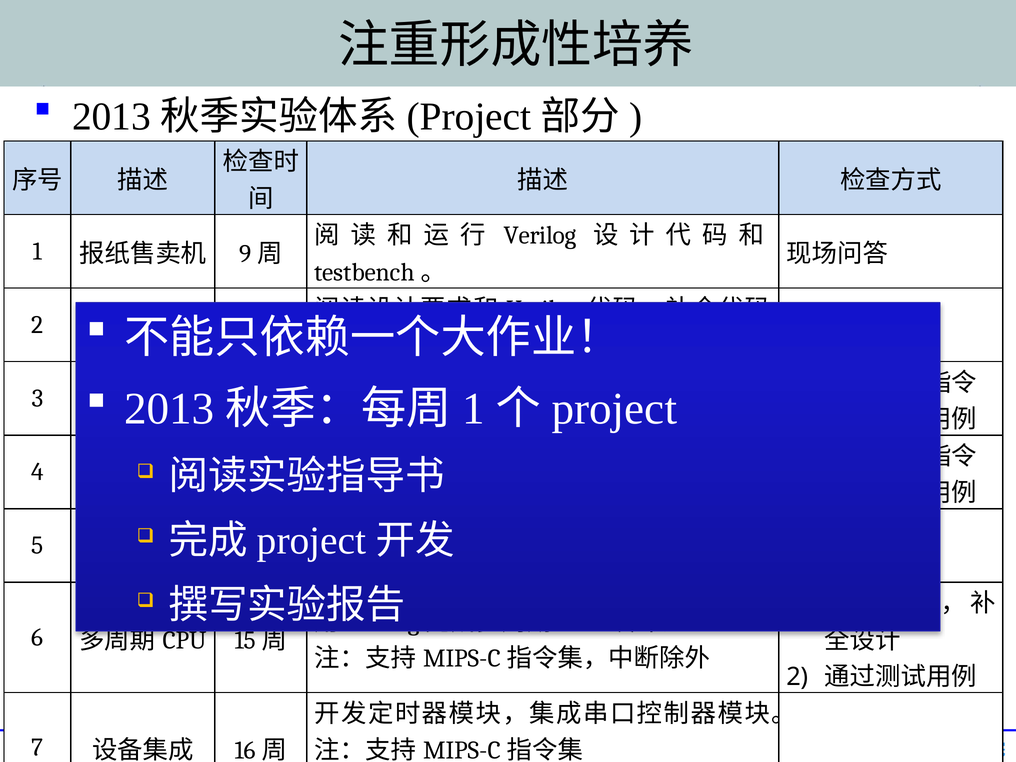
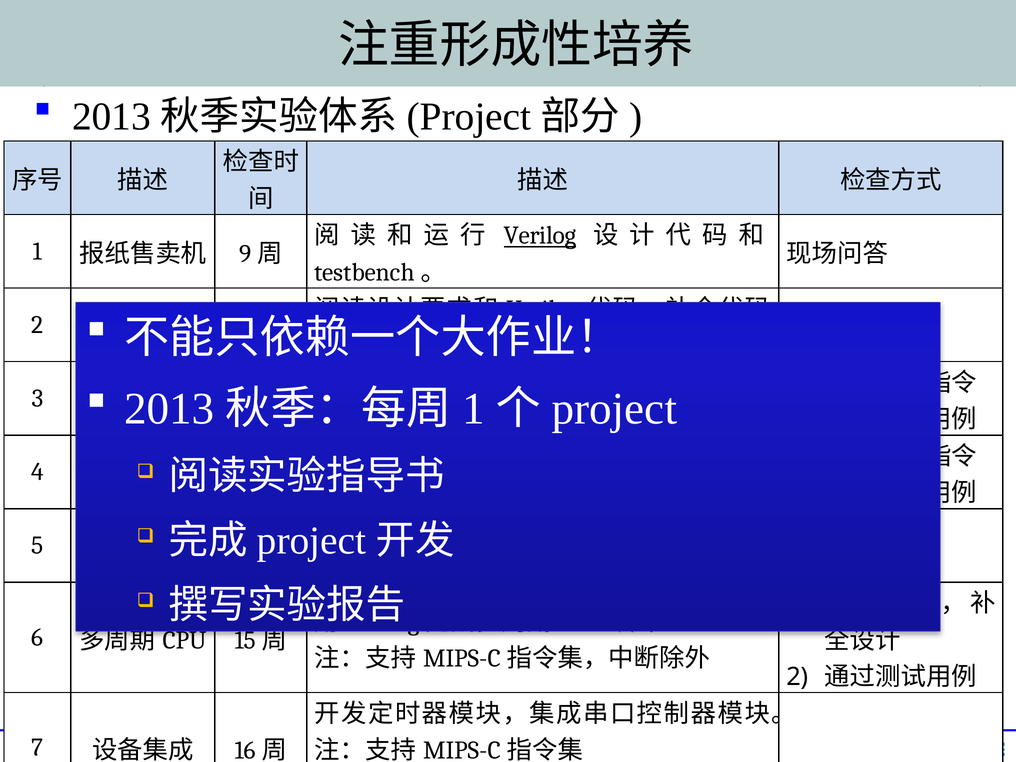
Verilog at (540, 236) underline: none -> present
